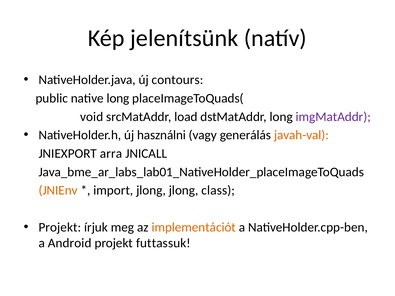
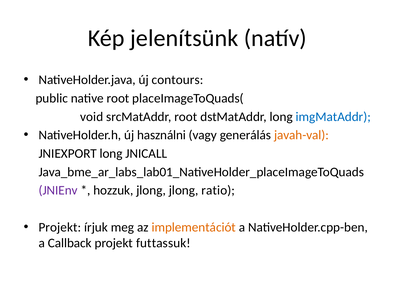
native long: long -> root
srcMatAddr load: load -> root
imgMatAddr colour: purple -> blue
JNIEXPORT arra: arra -> long
JNIEnv colour: orange -> purple
import: import -> hozzuk
class: class -> ratio
Android: Android -> Callback
